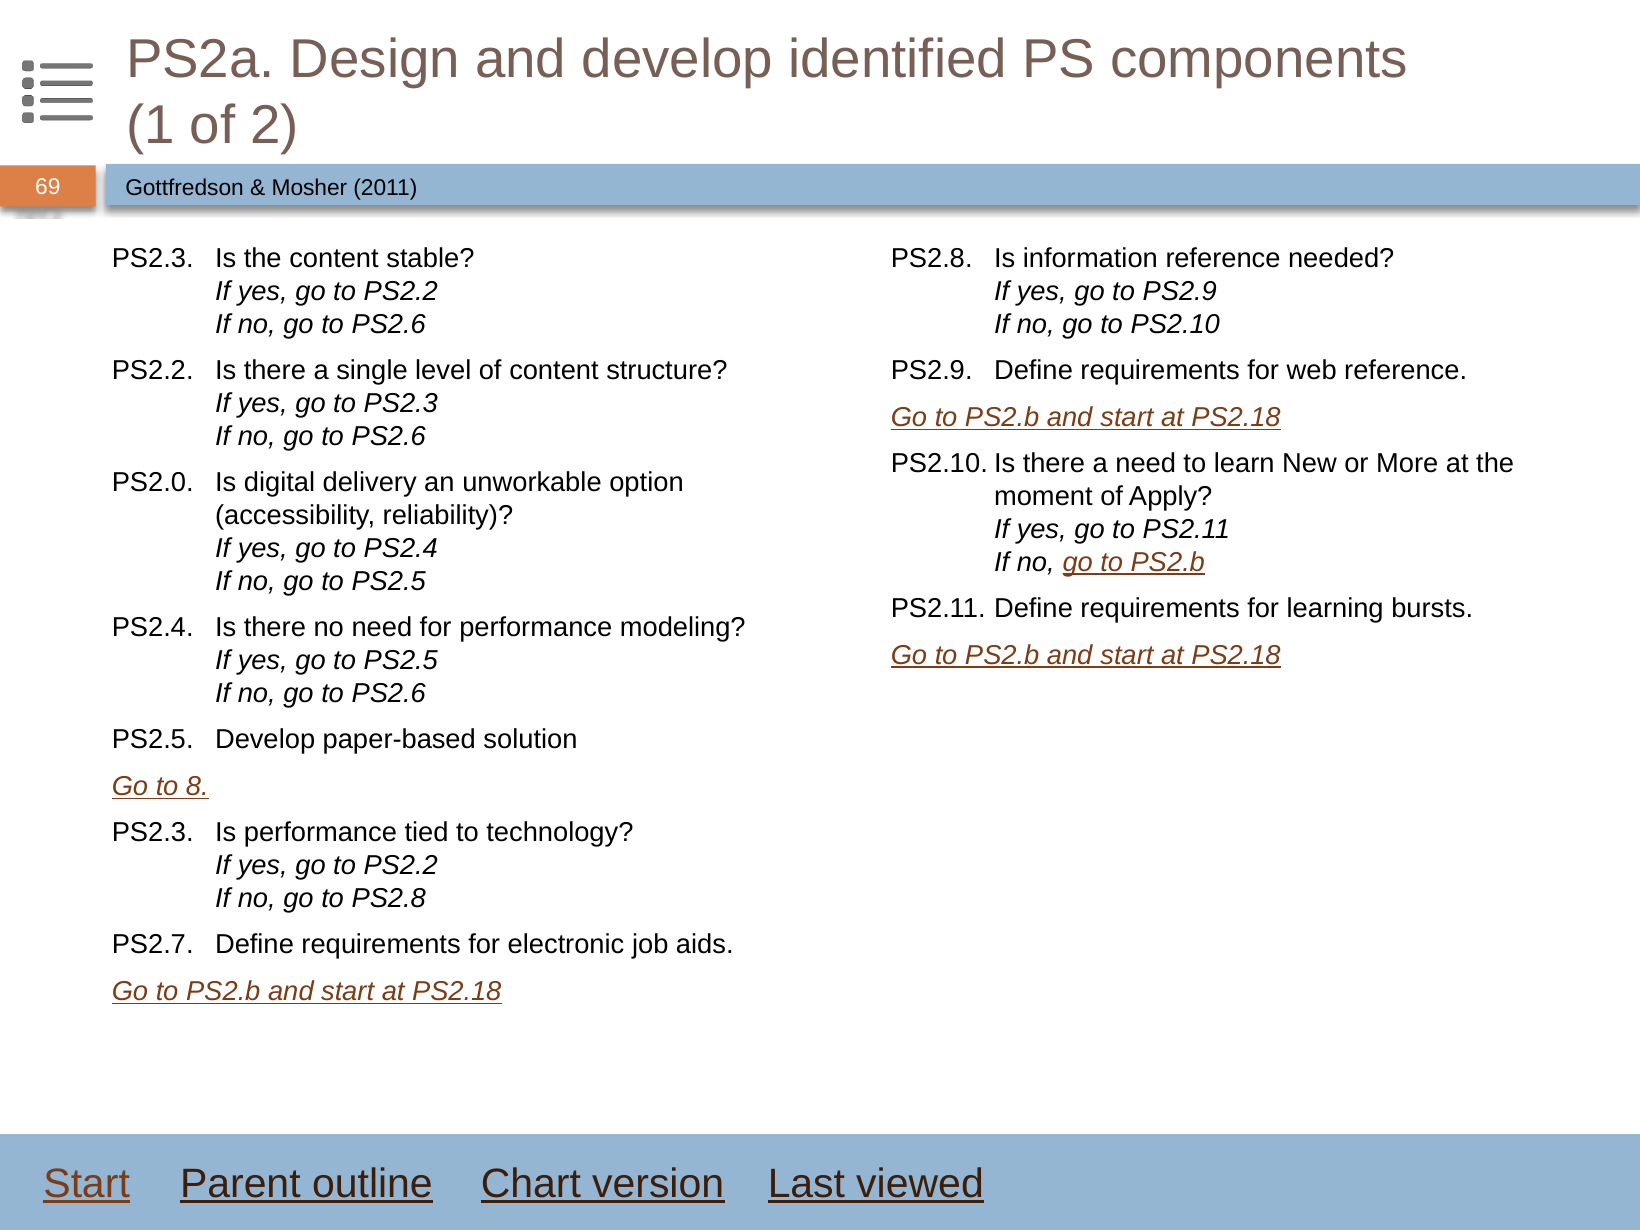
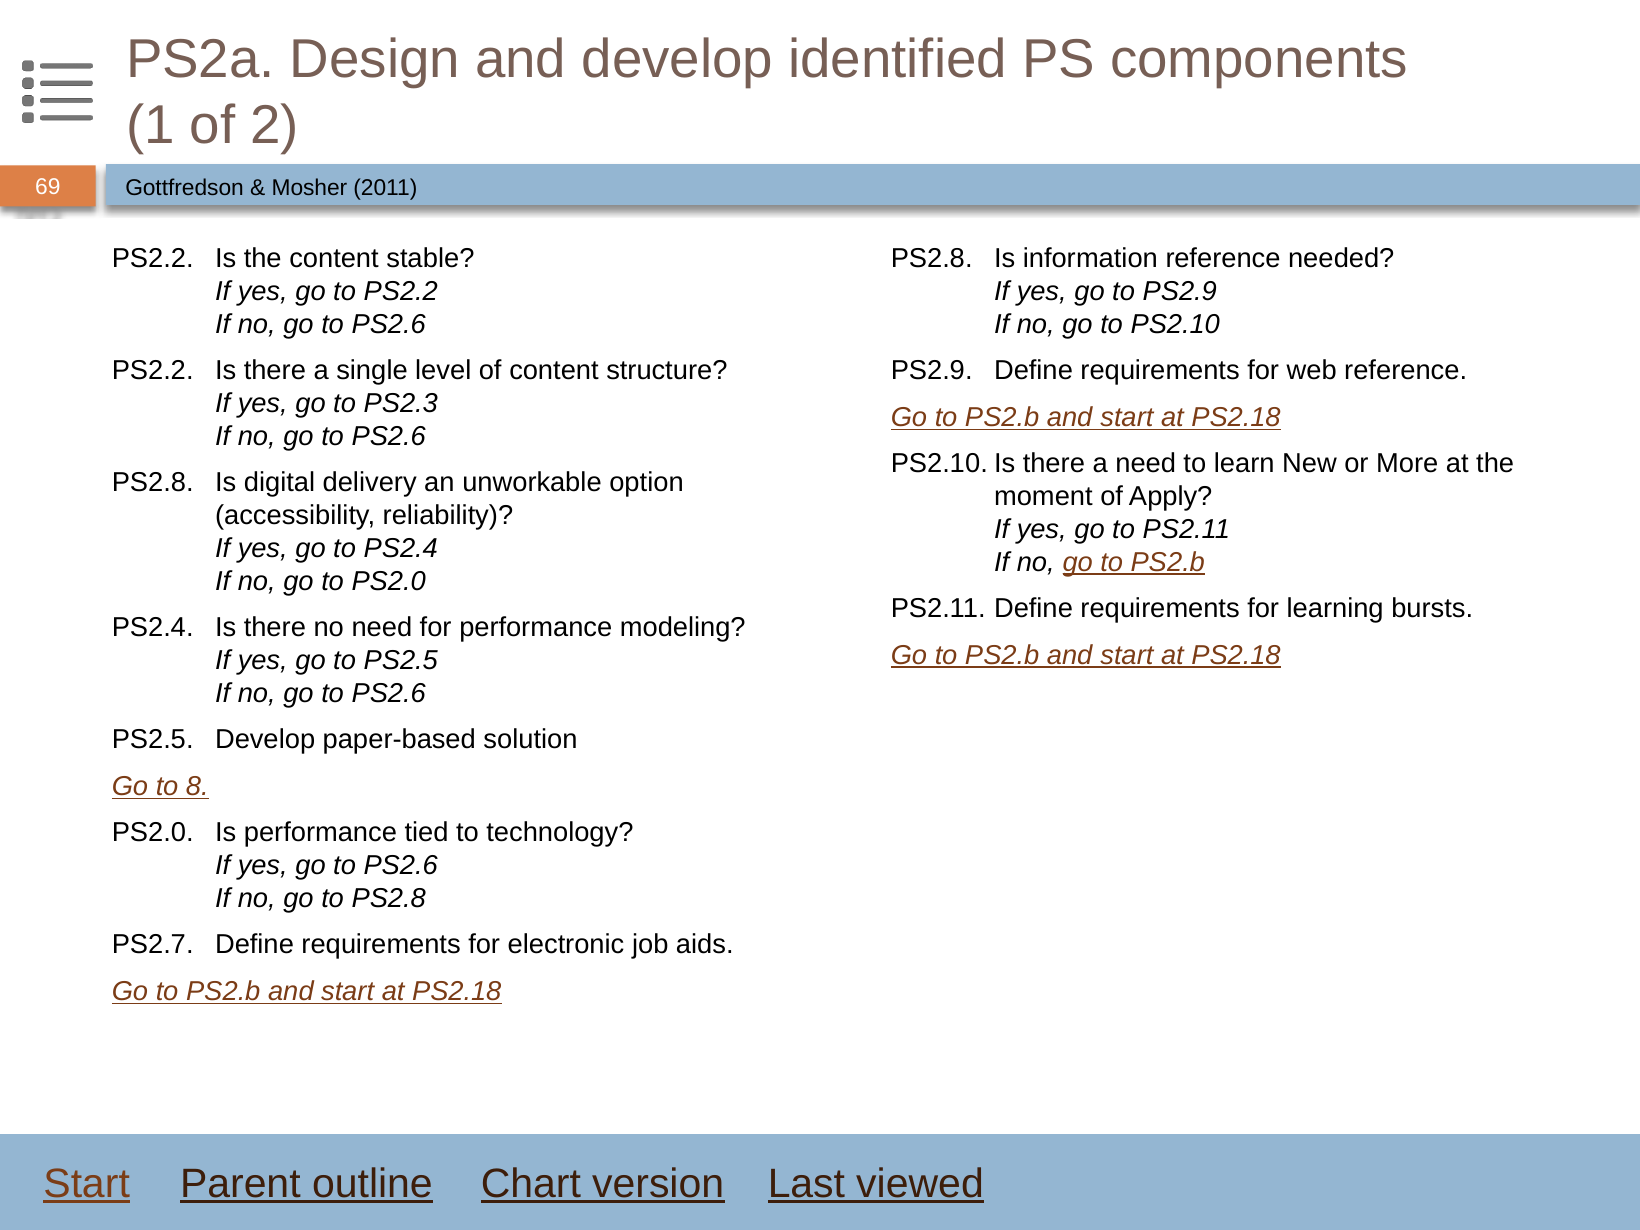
PS2.3 at (153, 259): PS2.3 -> PS2.2
PS2.0 at (153, 483): PS2.0 -> PS2.8
no go to PS2.5: PS2.5 -> PS2.0
PS2.3 at (153, 833): PS2.3 -> PS2.0
PS2.2 at (401, 866): PS2.2 -> PS2.6
